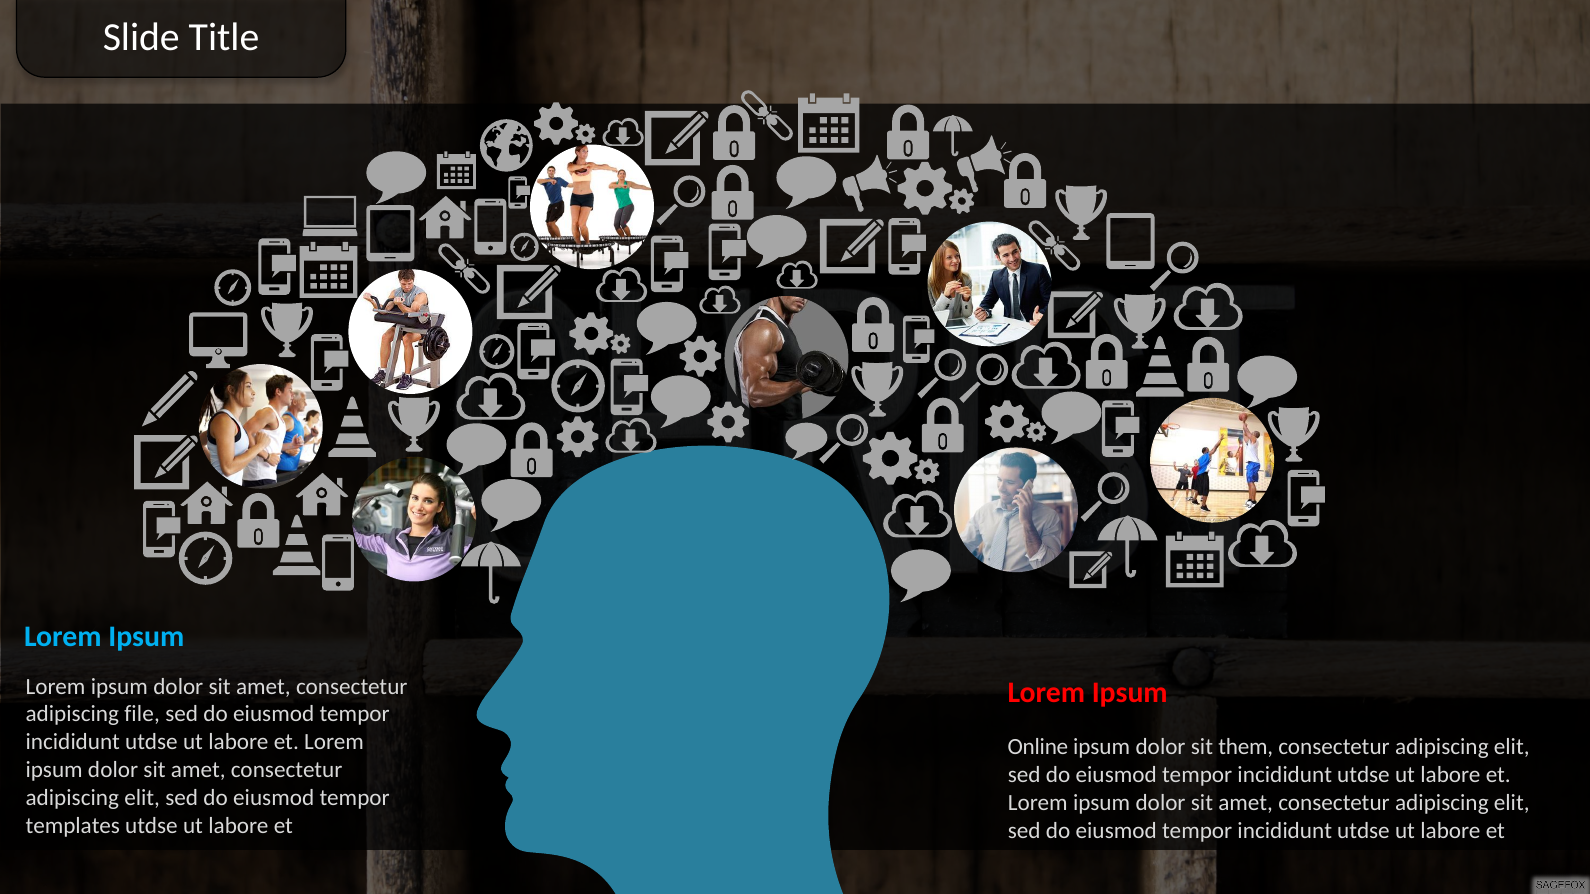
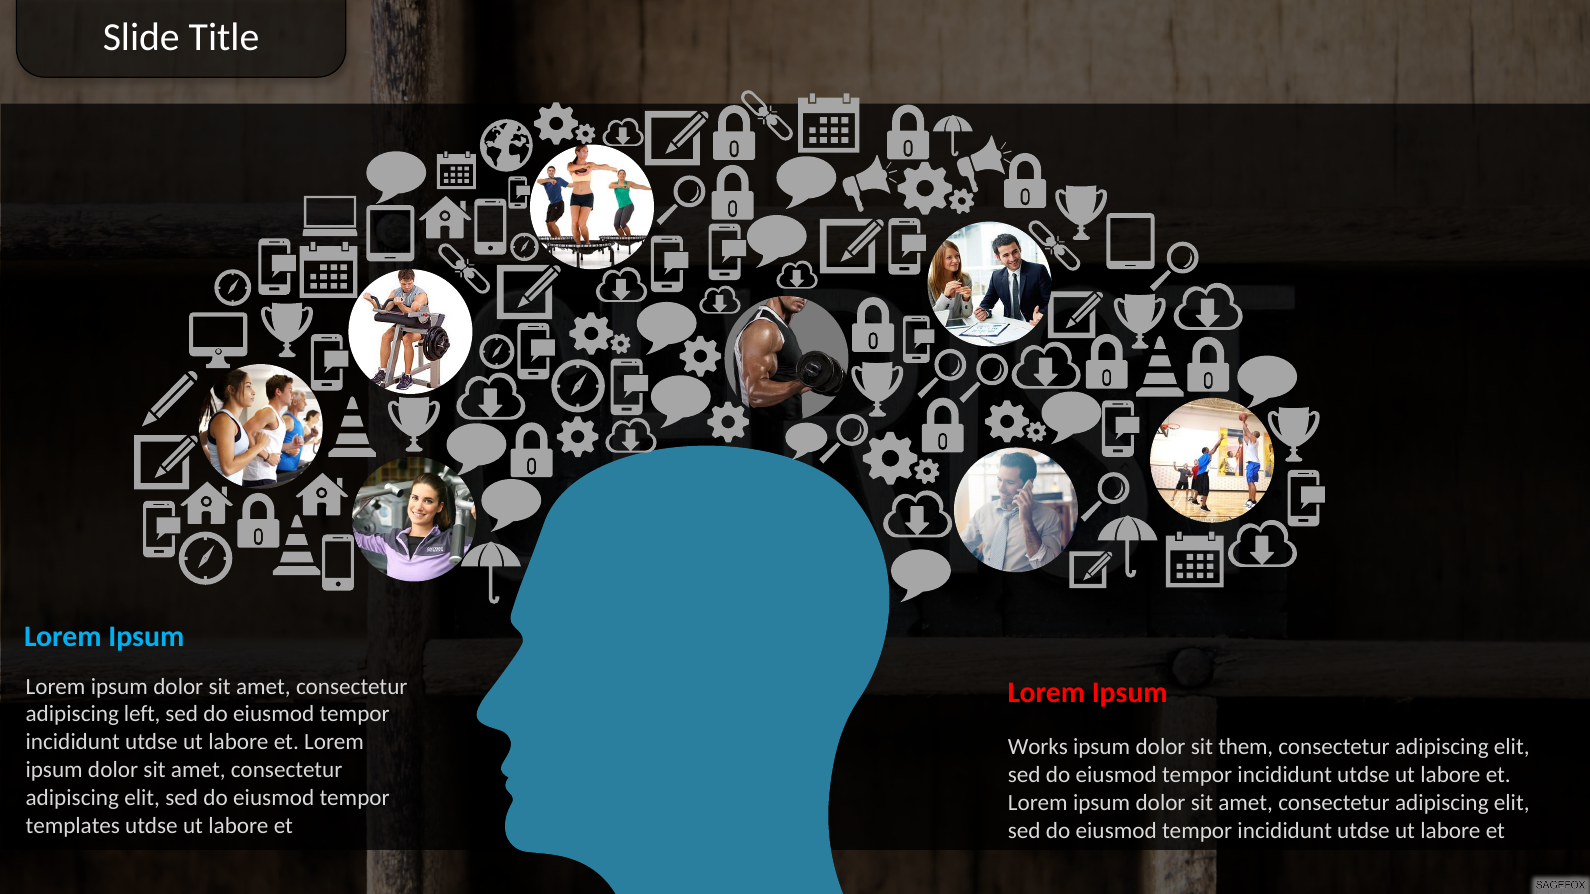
file: file -> left
Online: Online -> Works
